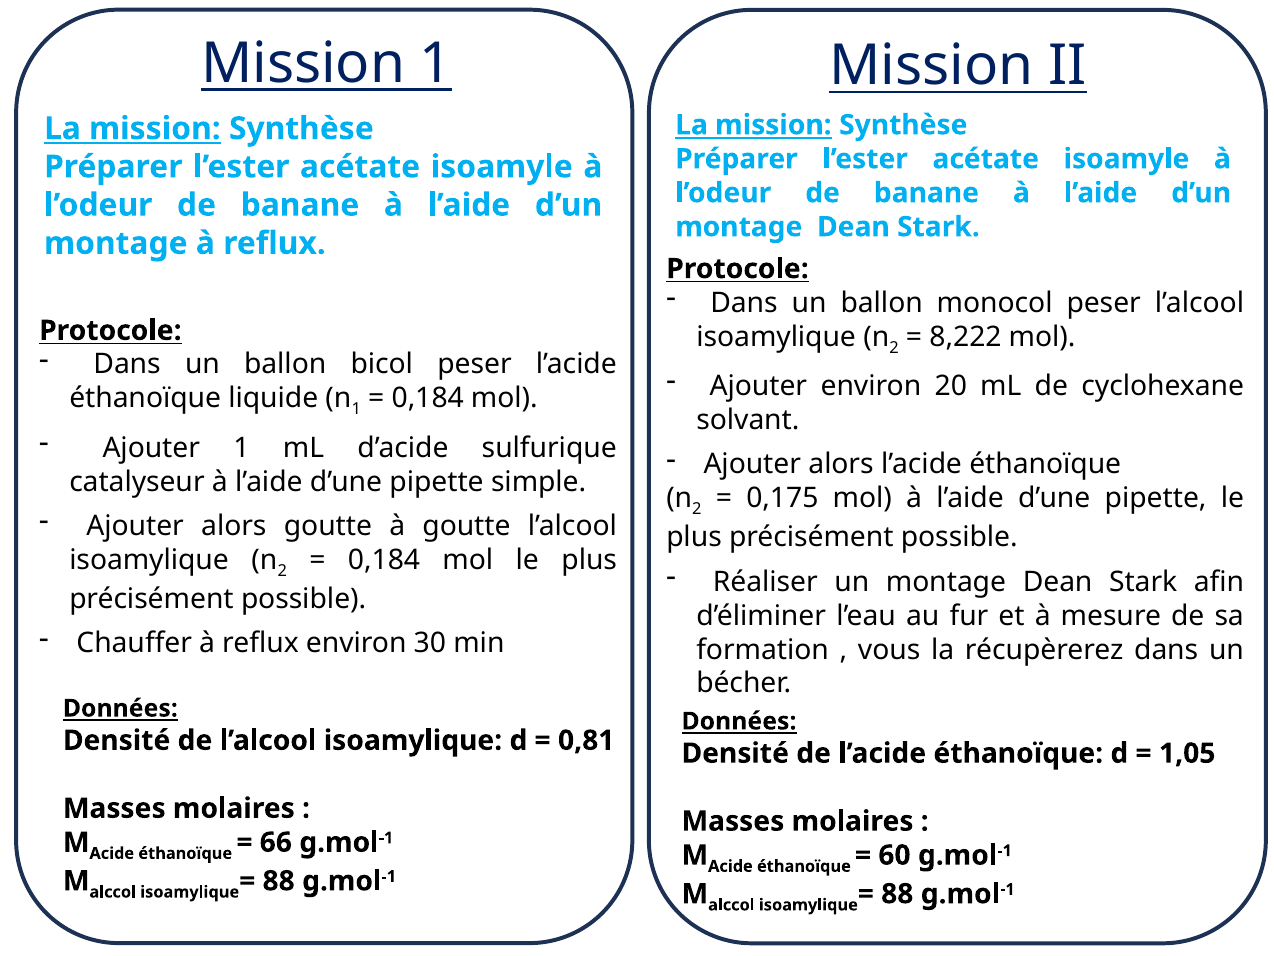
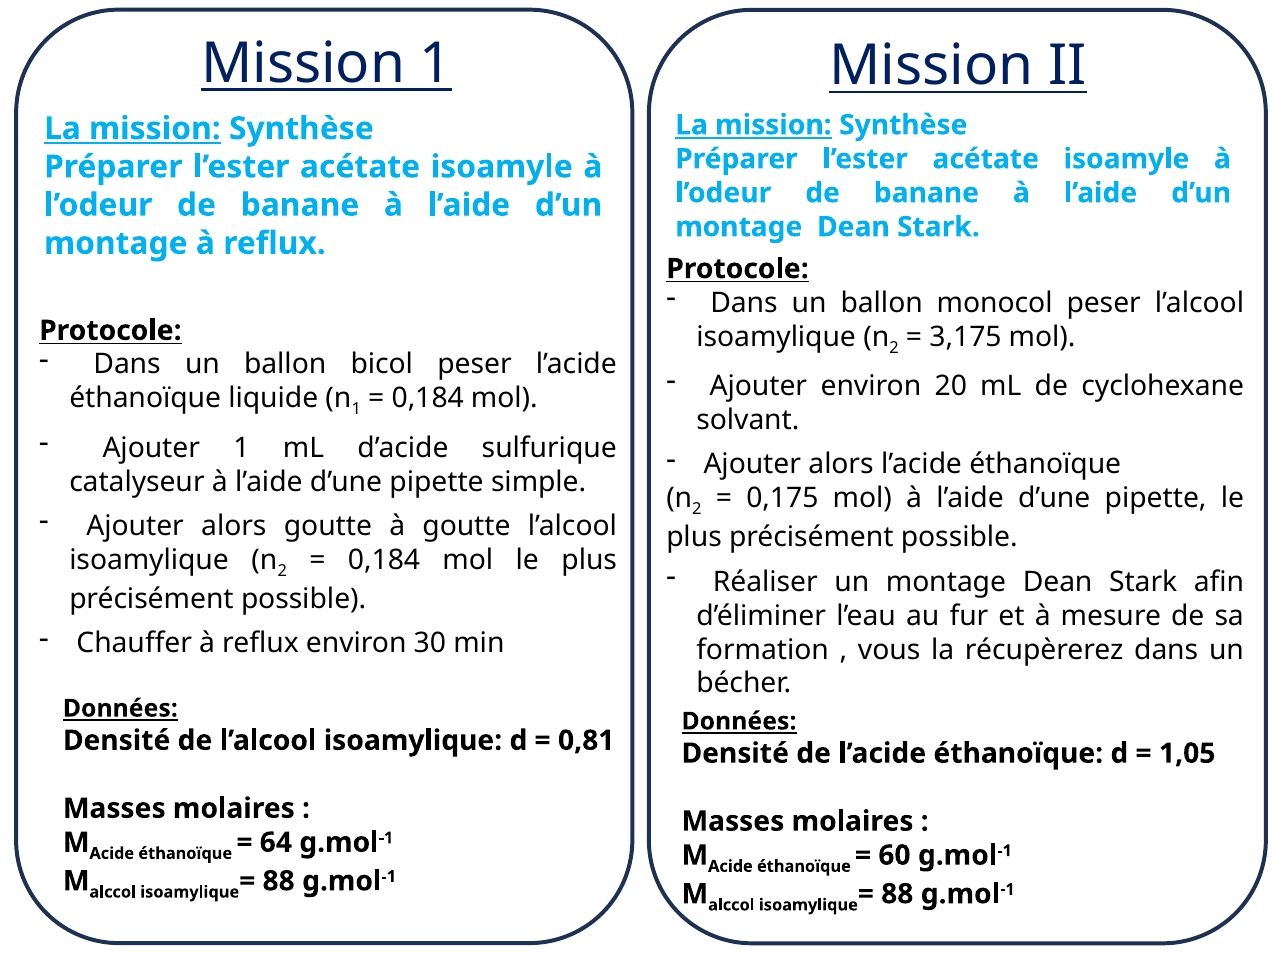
8,222: 8,222 -> 3,175
66: 66 -> 64
